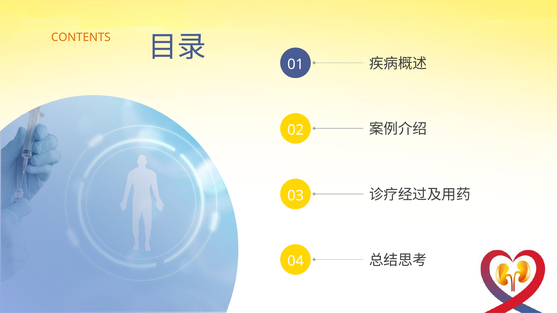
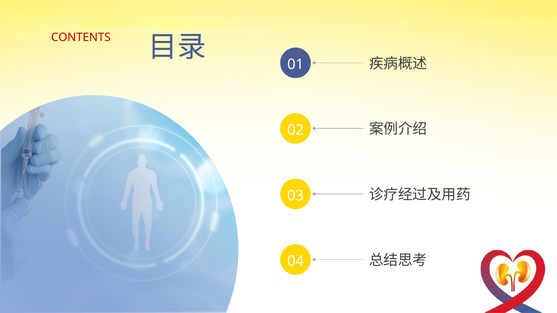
CONTENTS colour: orange -> red
